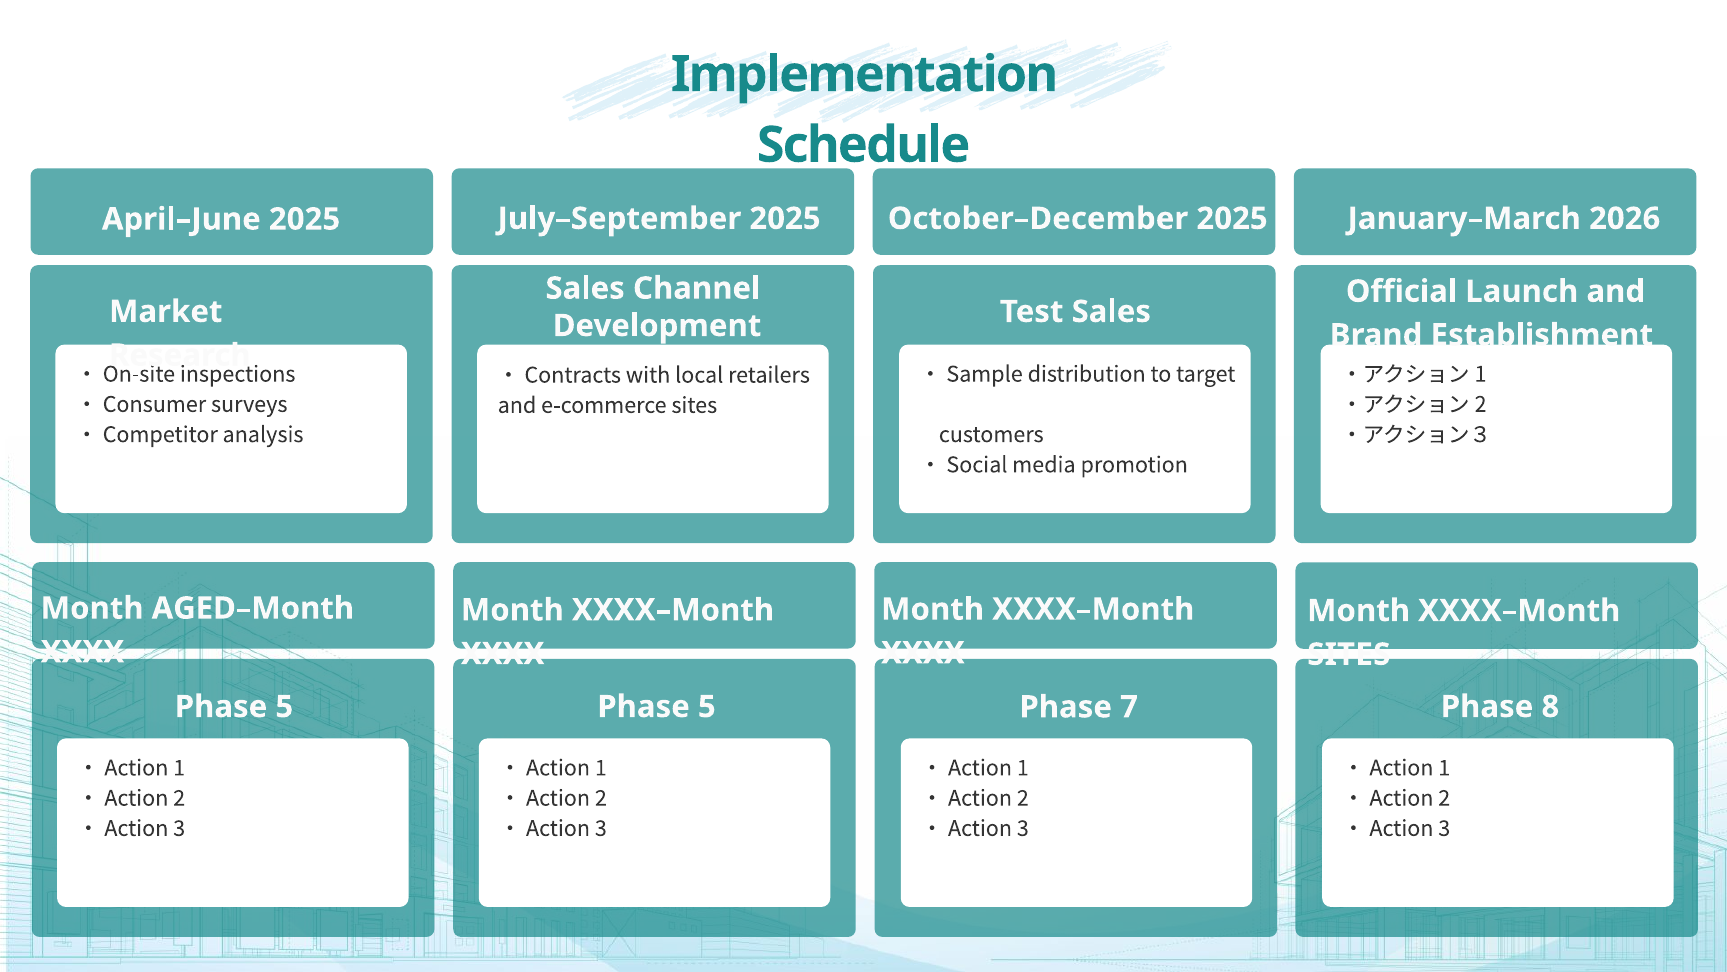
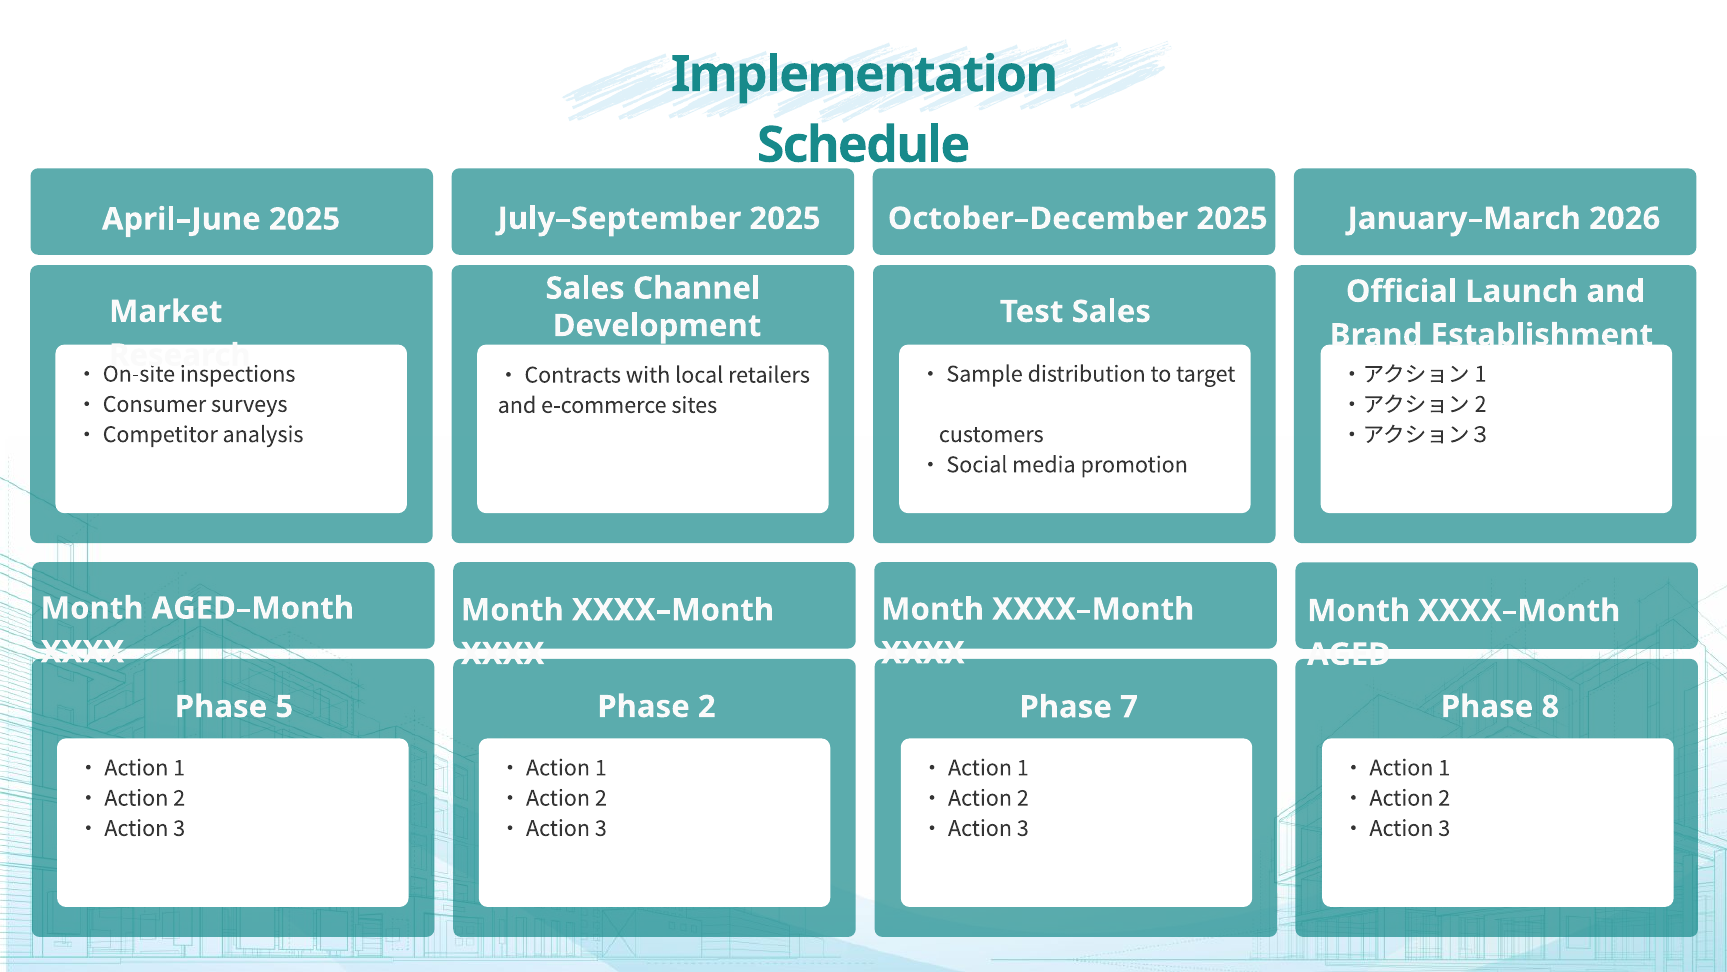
SITES at (1349, 654): SITES -> AGED
5 Phase 5: 5 -> 2
